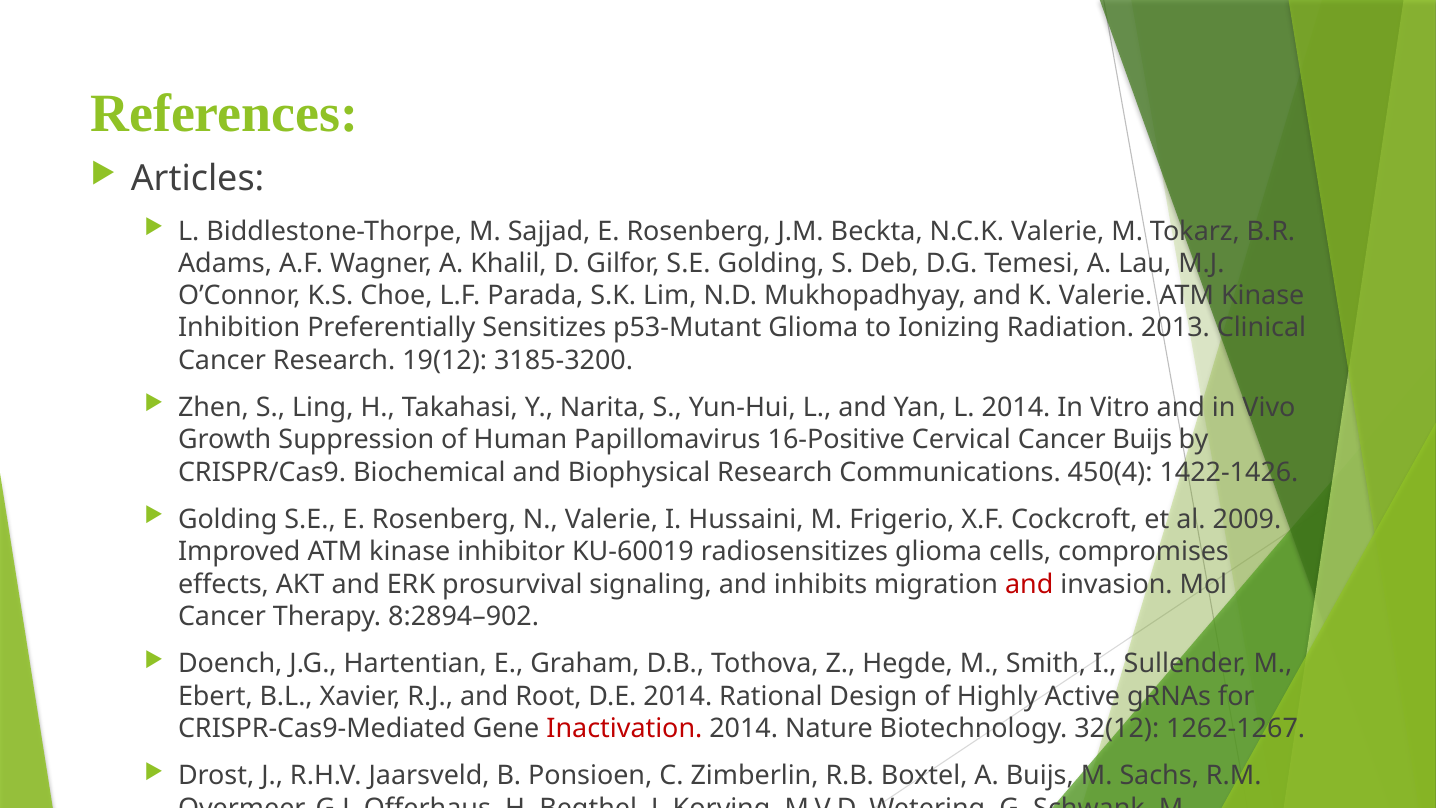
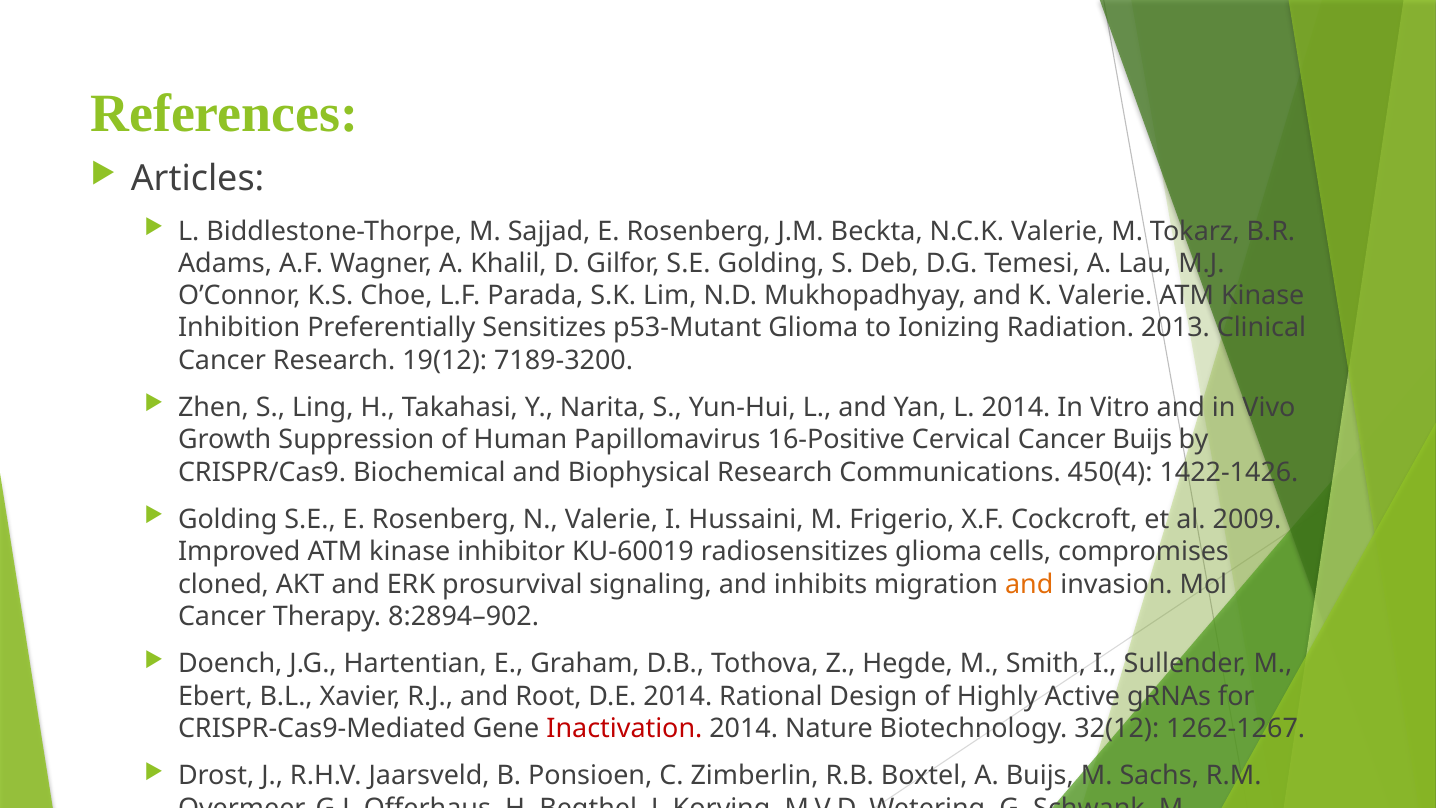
3185-3200: 3185-3200 -> 7189-3200
effects: effects -> cloned
and at (1029, 584) colour: red -> orange
